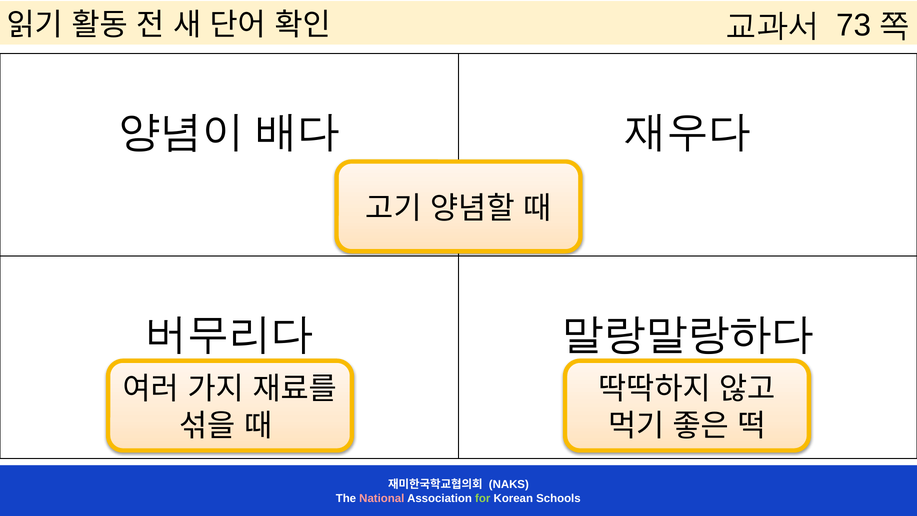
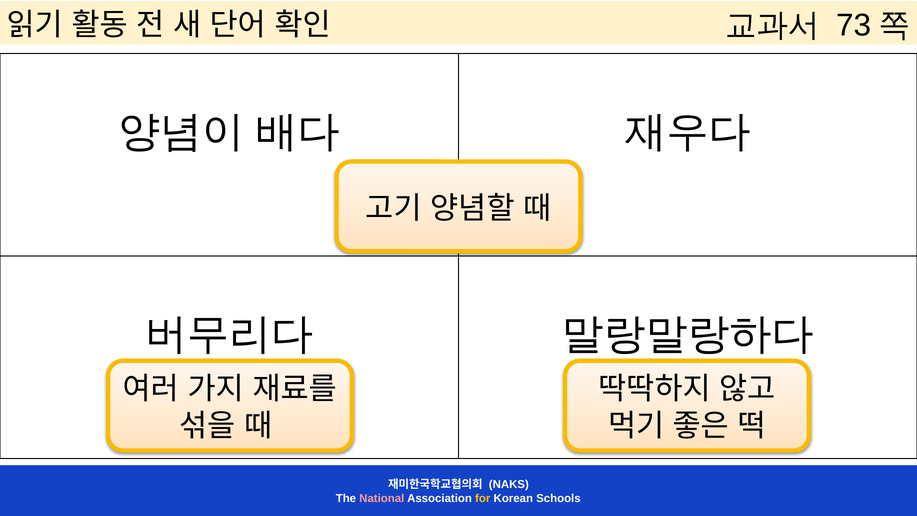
for colour: light green -> yellow
